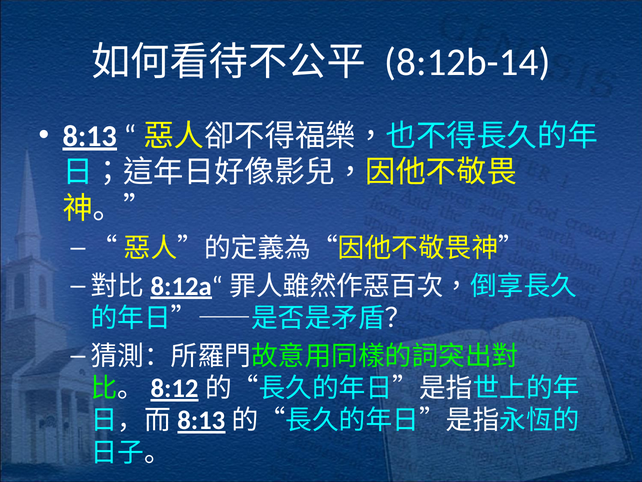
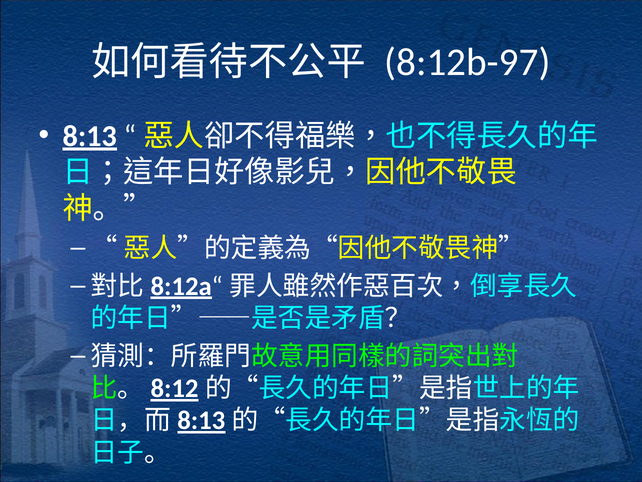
8:12b-14: 8:12b-14 -> 8:12b-97
